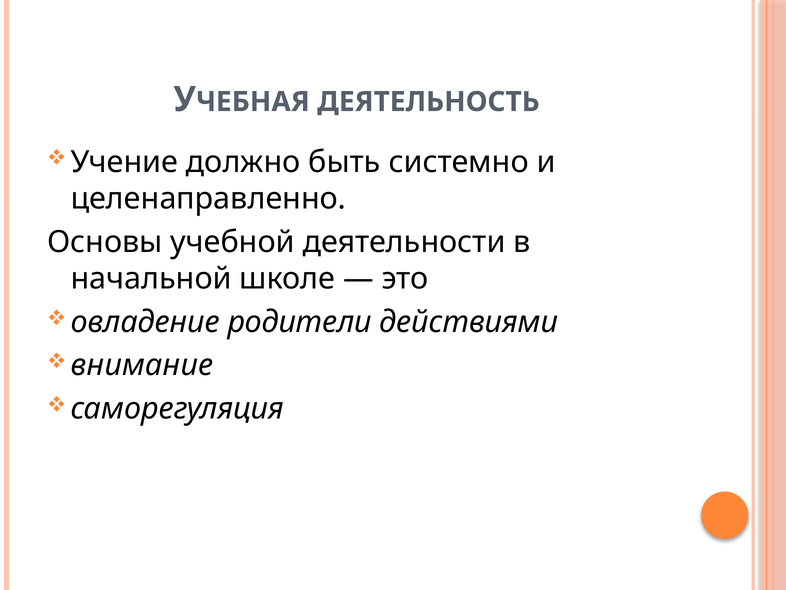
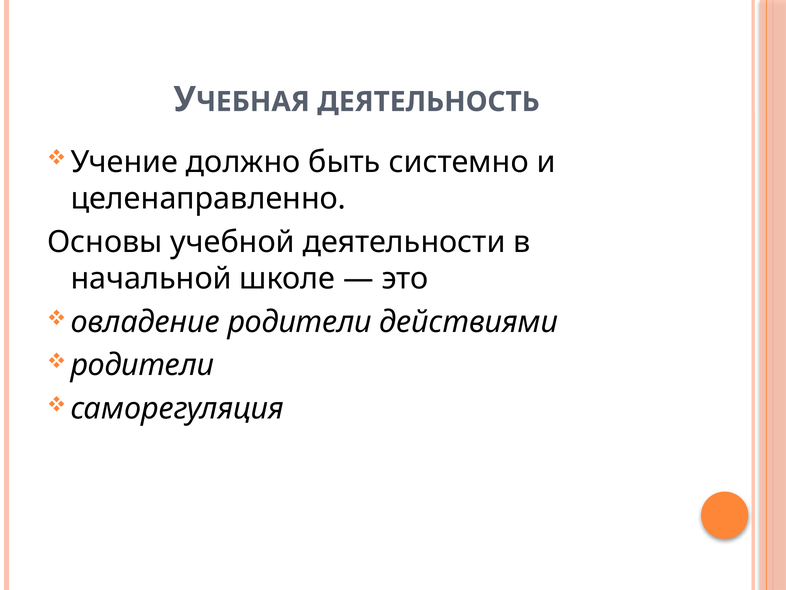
внимание at (142, 365): внимание -> родители
